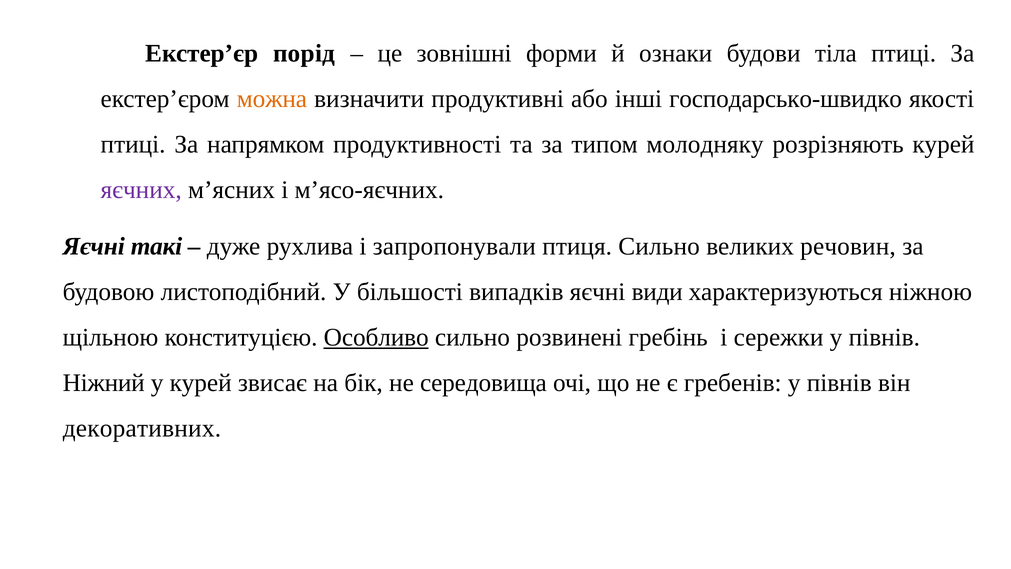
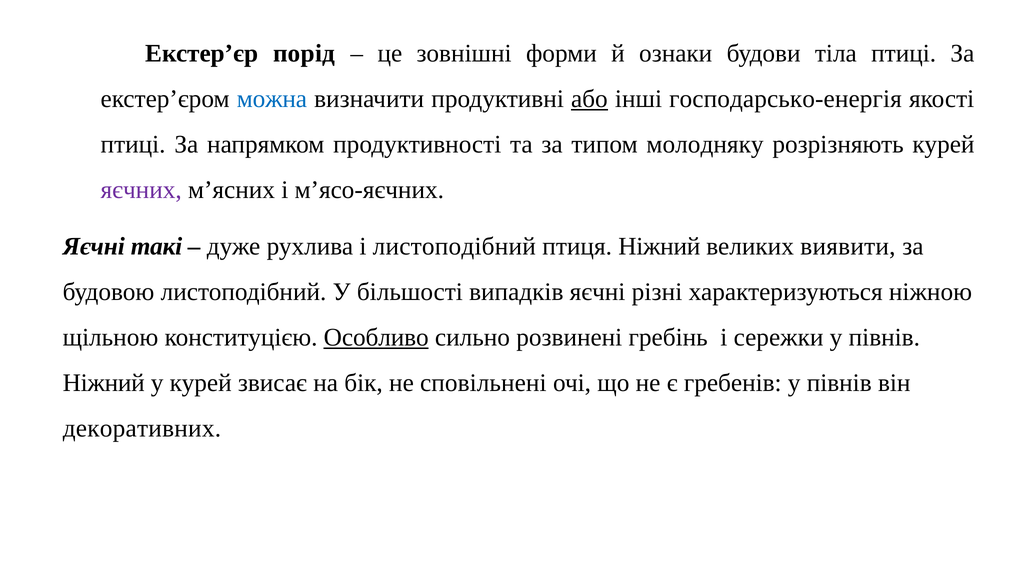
можна colour: orange -> blue
або underline: none -> present
господарсько-швидко: господарсько-швидко -> господарсько-енергія
і запропонували: запропонували -> листоподібний
птиця Сильно: Сильно -> Ніжний
речовин: речовин -> виявити
види: види -> різні
середовища: середовища -> сповільнені
